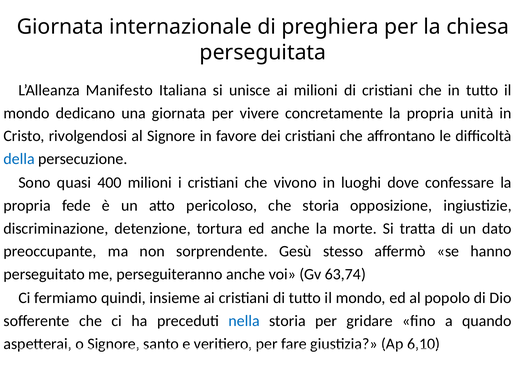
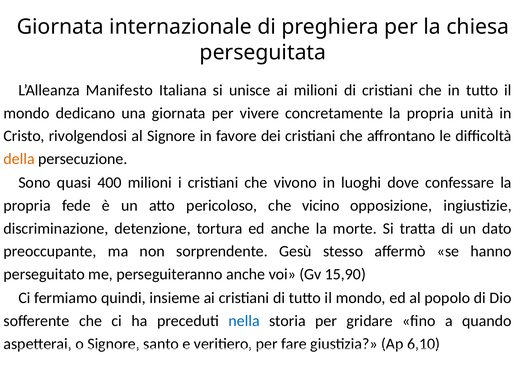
della colour: blue -> orange
che storia: storia -> vicino
63,74: 63,74 -> 15,90
